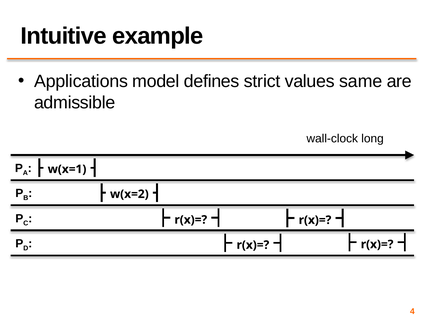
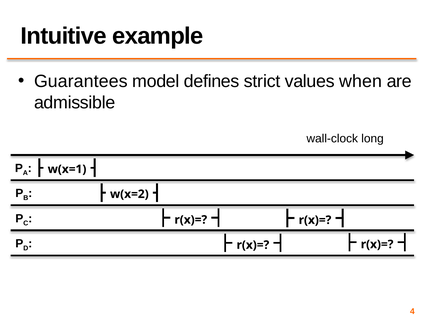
Applications: Applications -> Guarantees
same: same -> when
